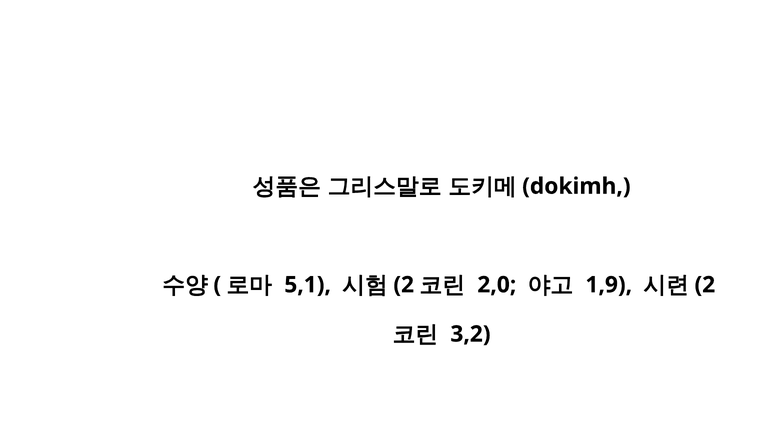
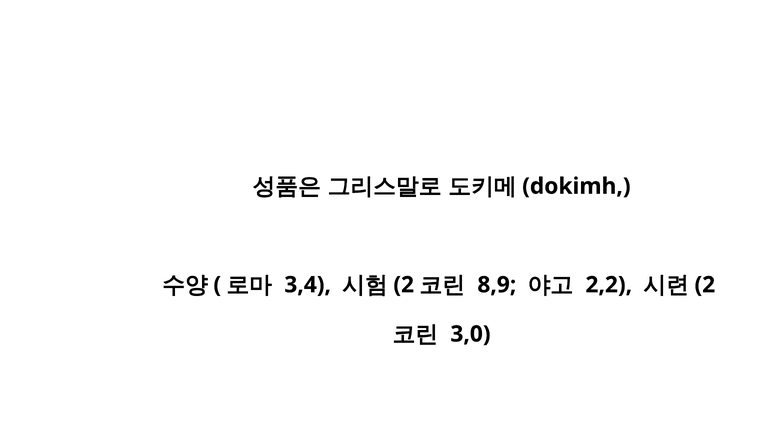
5,1: 5,1 -> 3,4
2,0: 2,0 -> 8,9
1,9: 1,9 -> 2,2
3,2: 3,2 -> 3,0
